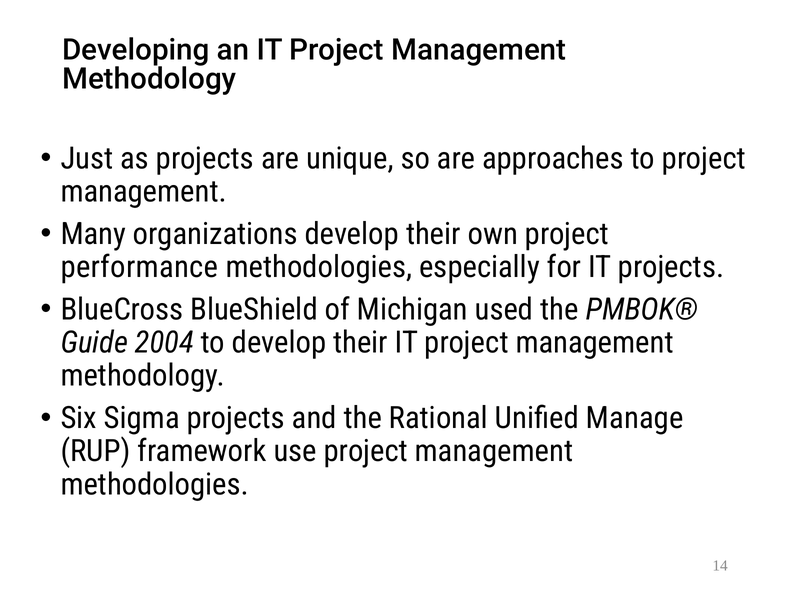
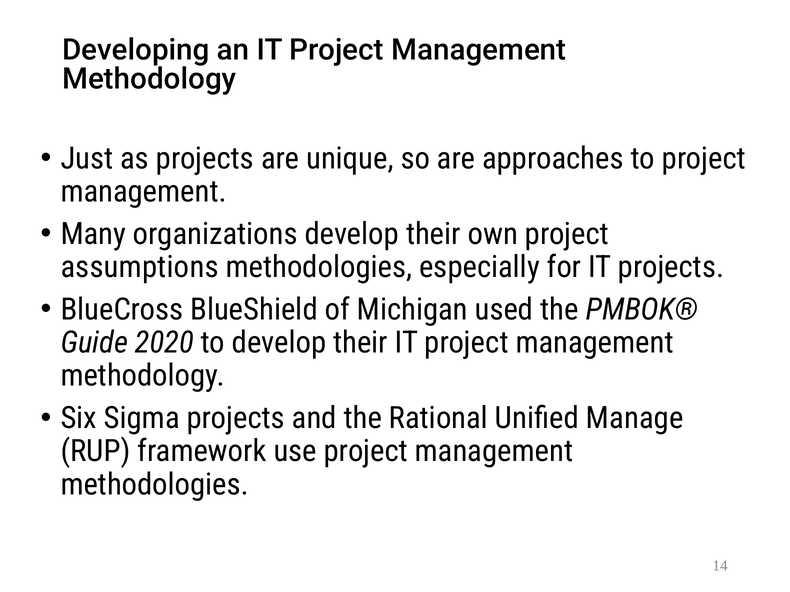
performance: performance -> assumptions
2004: 2004 -> 2020
